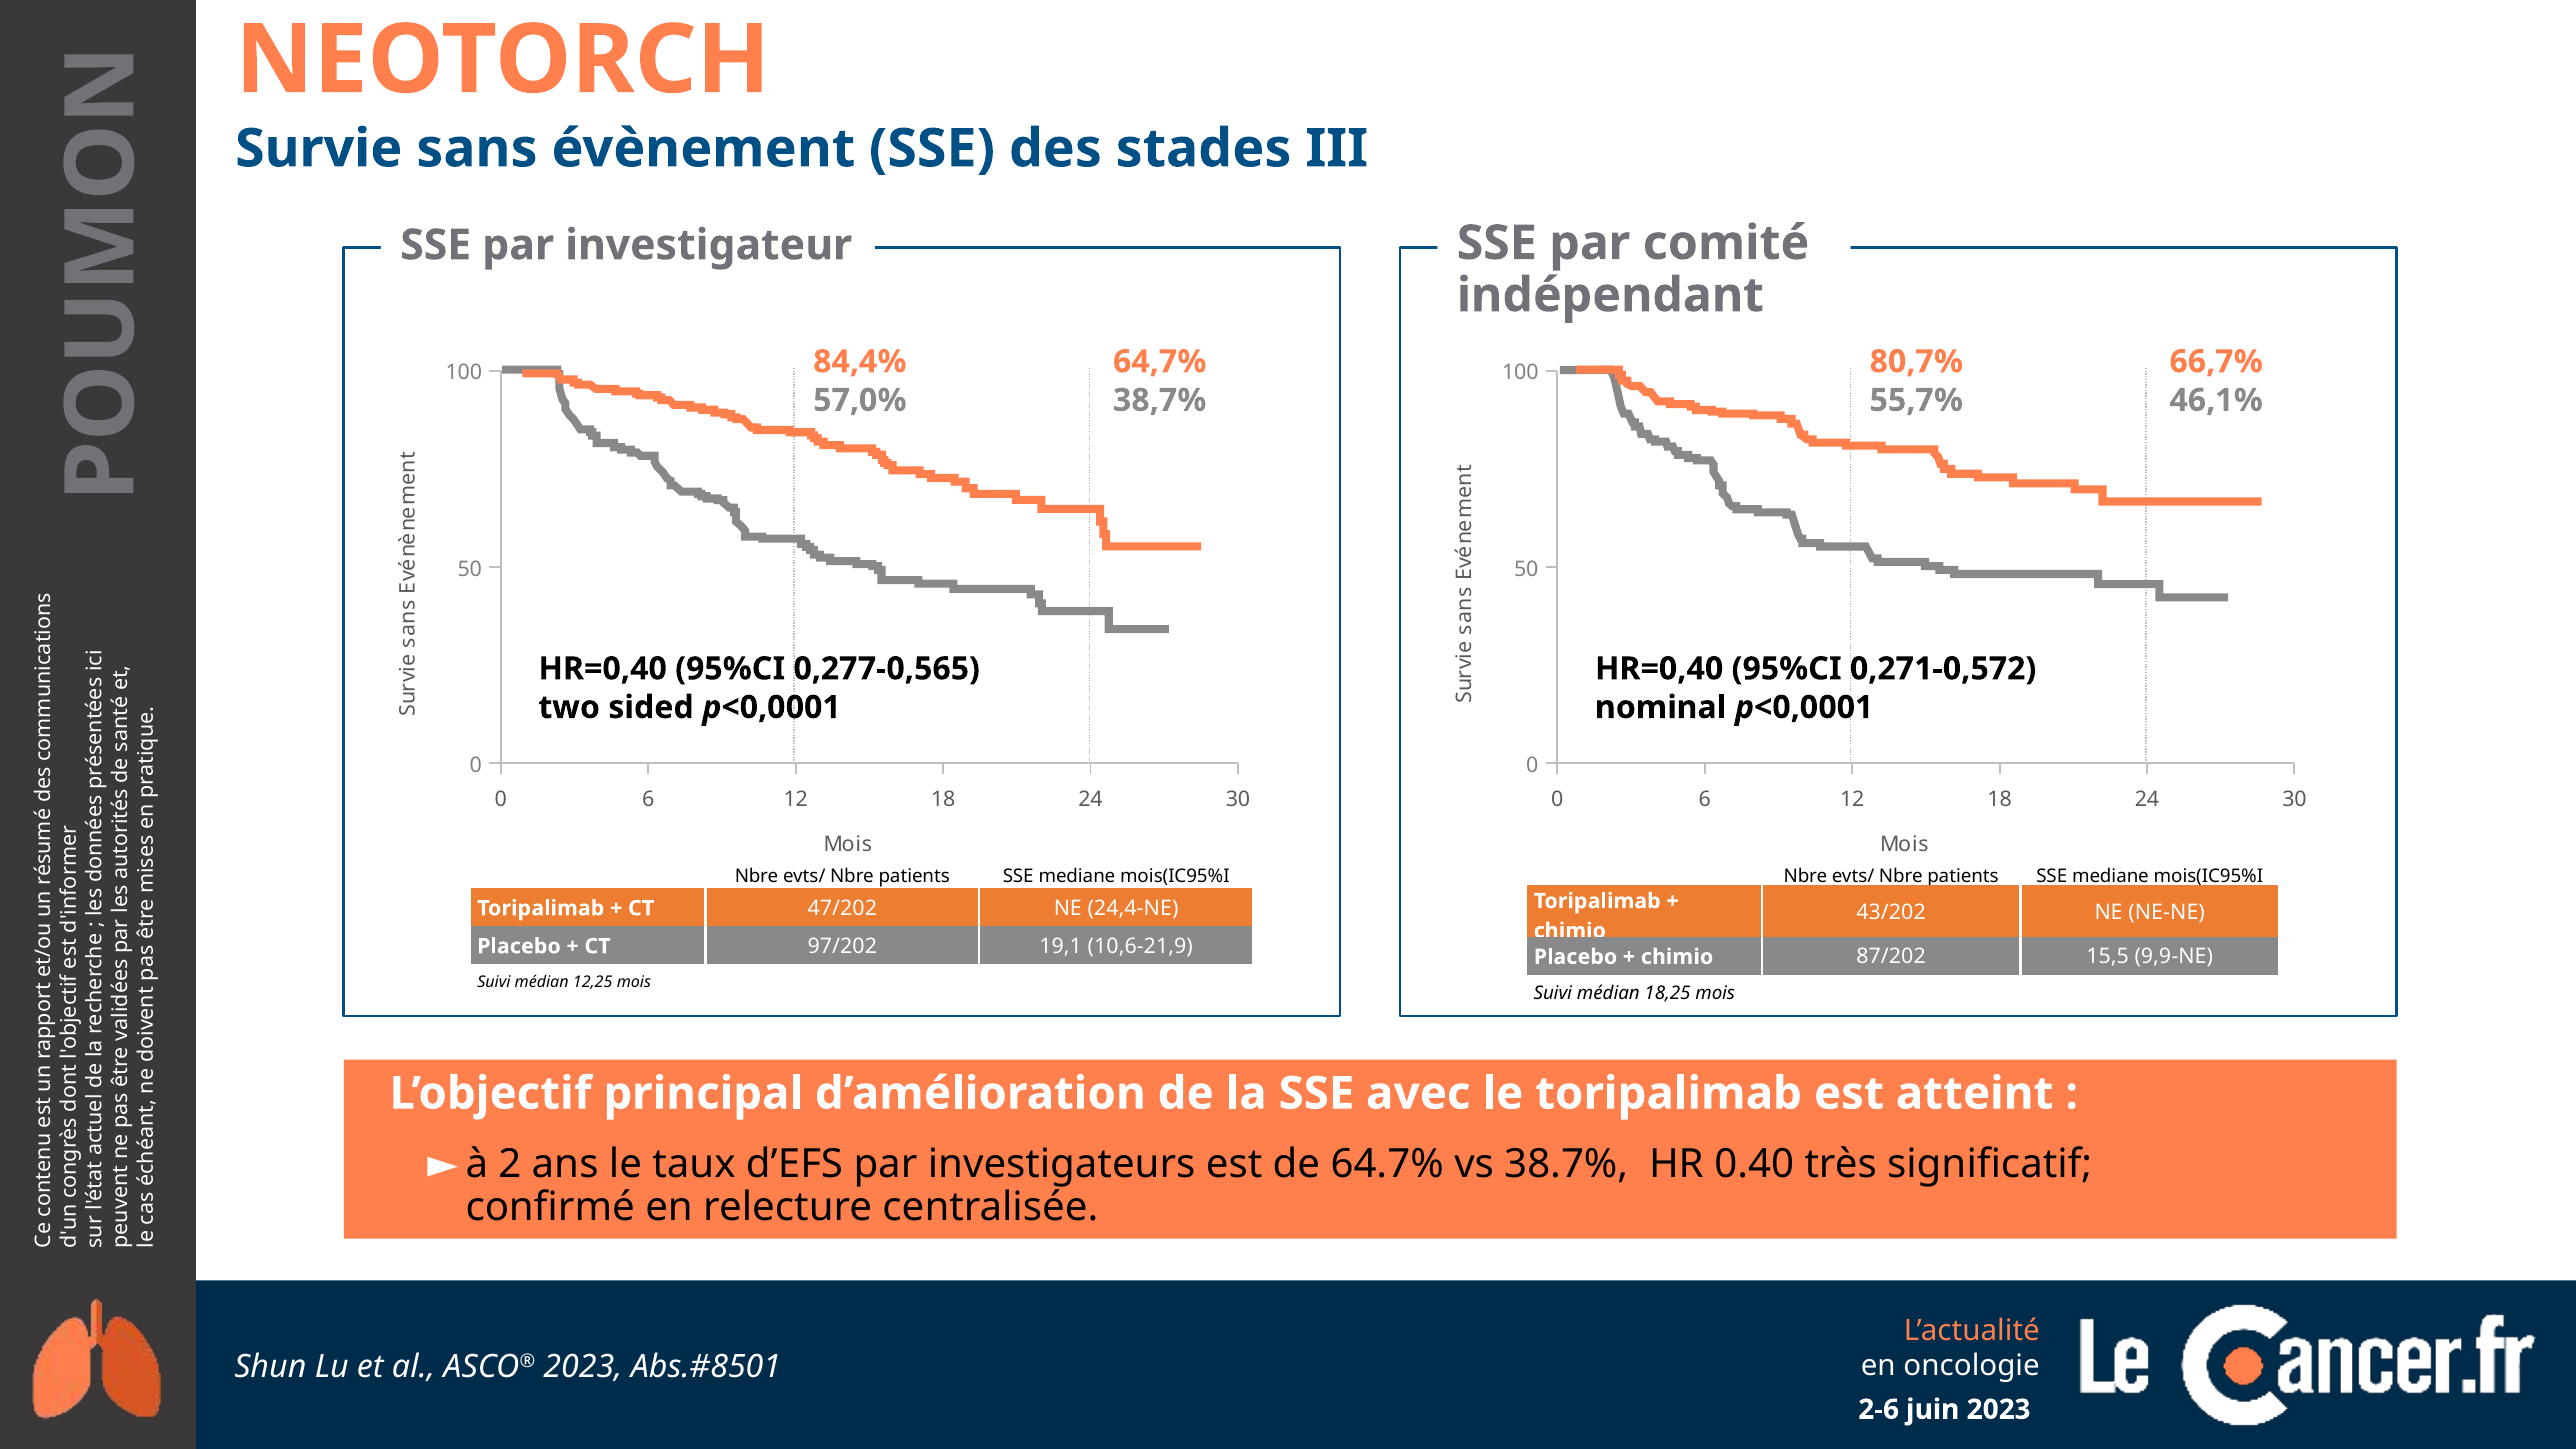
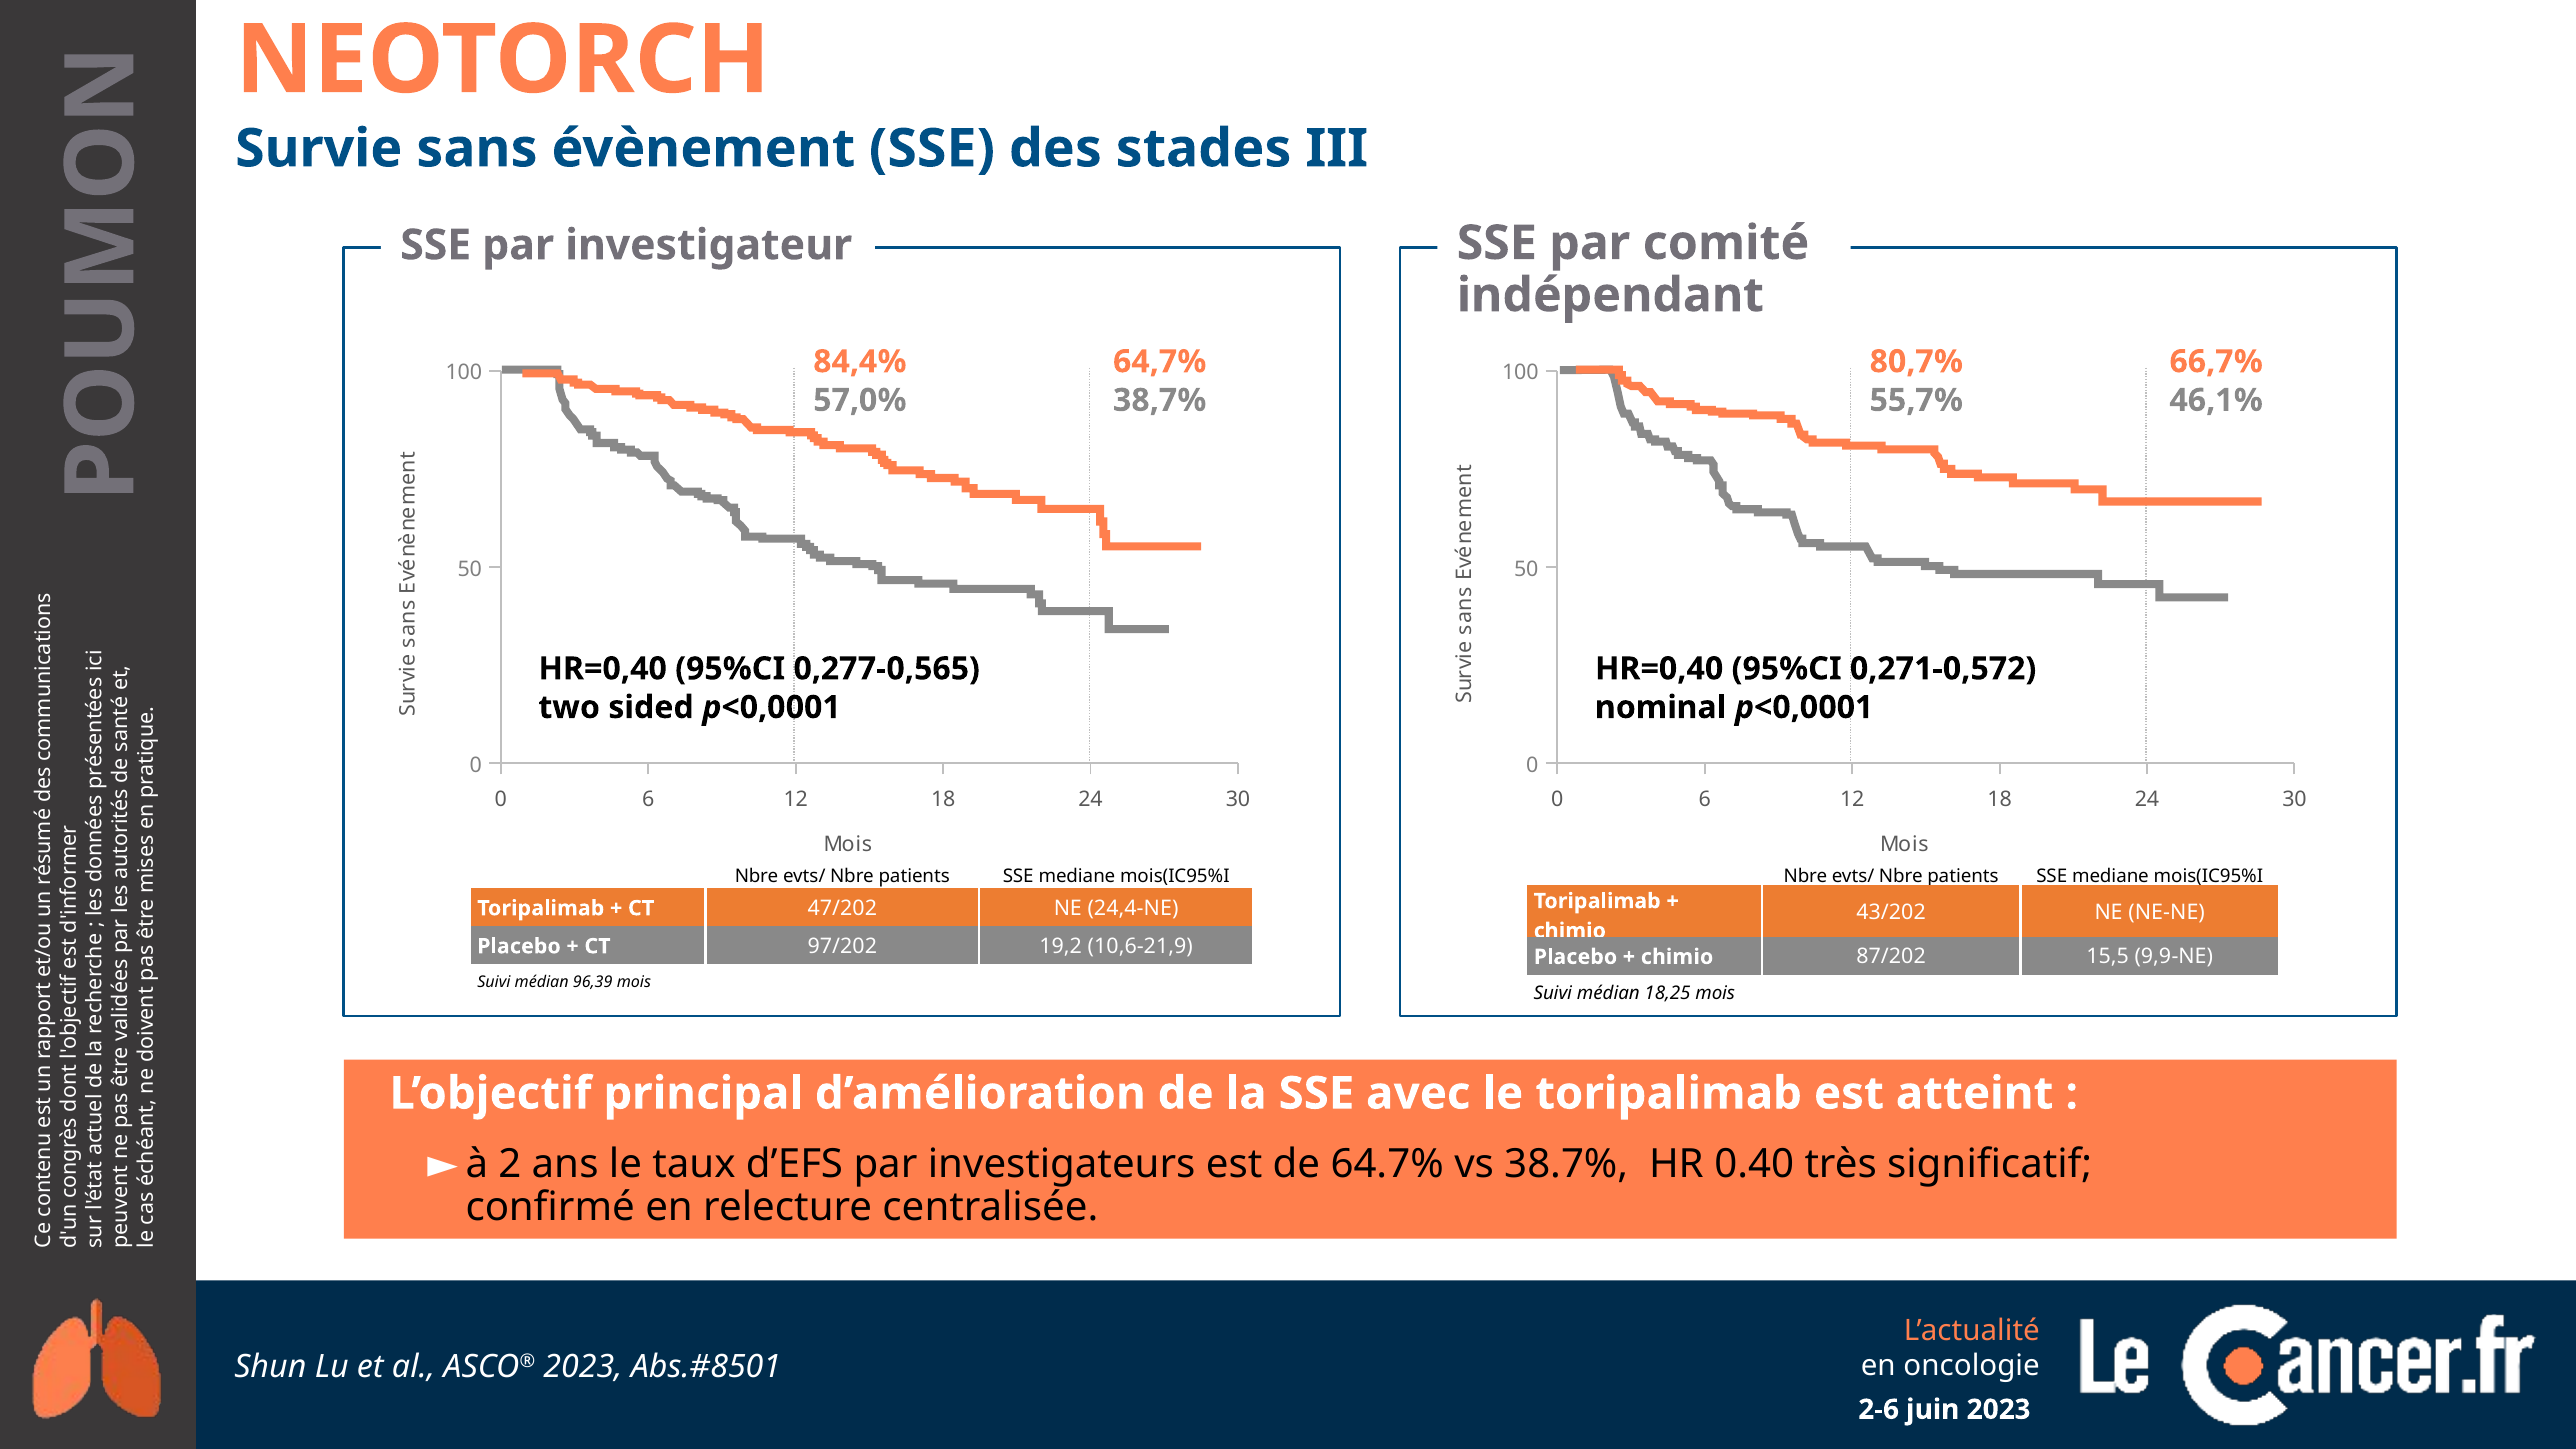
19,1: 19,1 -> 19,2
12,25: 12,25 -> 96,39
